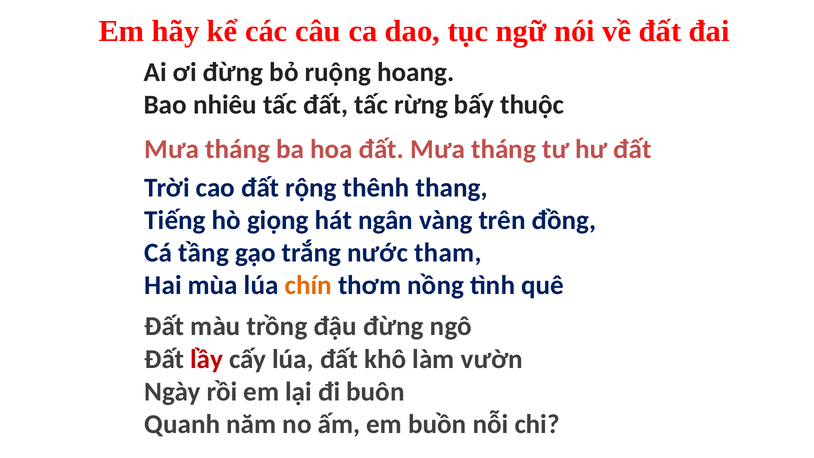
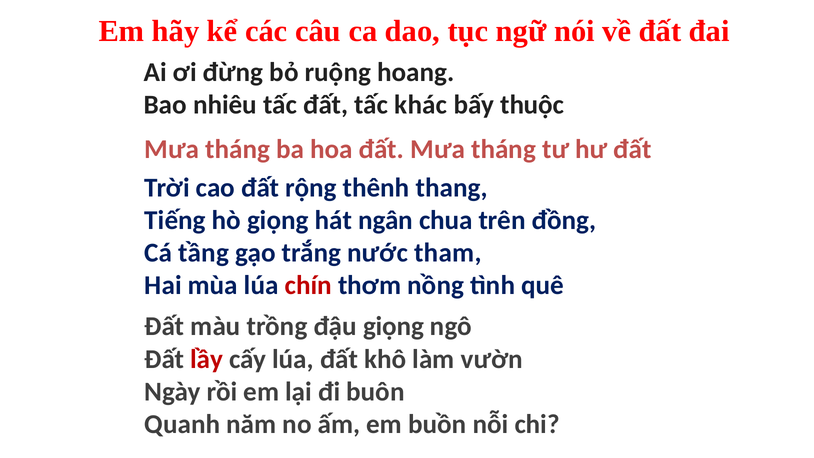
rừng: rừng -> khác
vàng: vàng -> chua
chín colour: orange -> red
đậu đừng: đừng -> giọng
